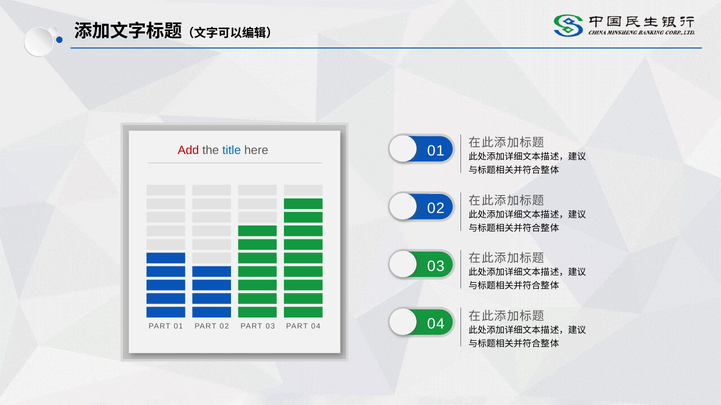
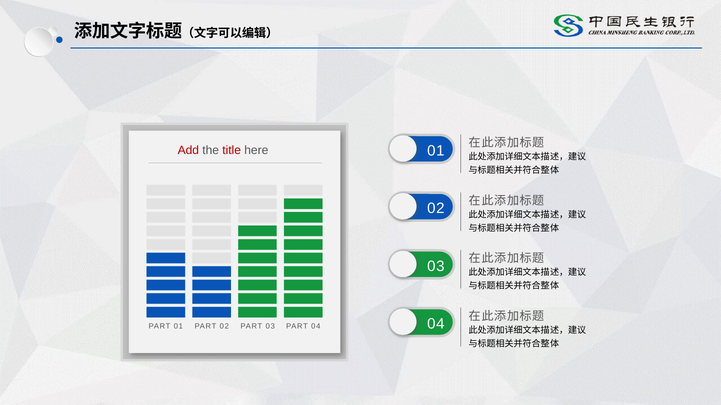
title colour: blue -> red
